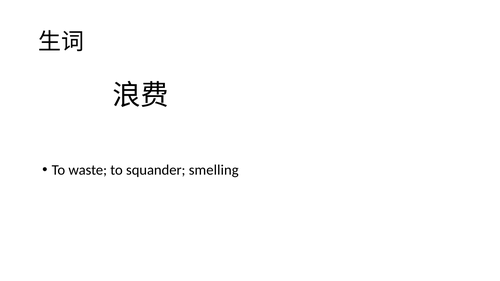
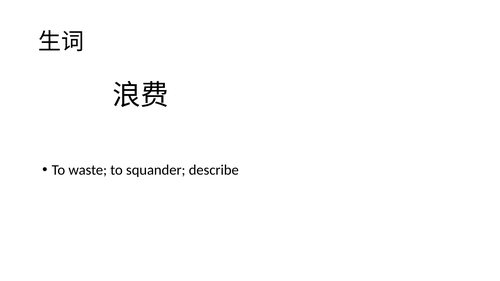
smelling: smelling -> describe
